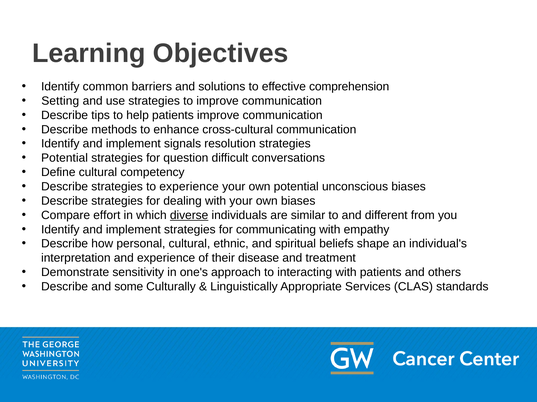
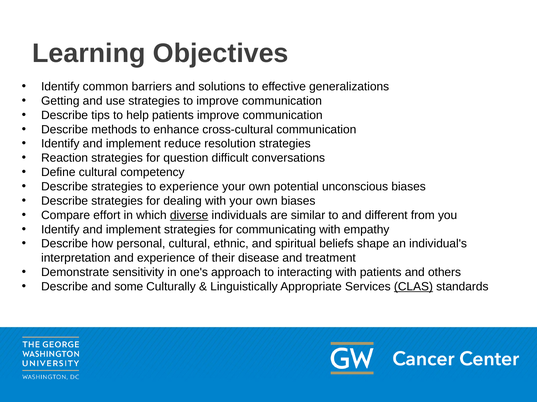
comprehension: comprehension -> generalizations
Setting: Setting -> Getting
signals: signals -> reduce
Potential at (65, 158): Potential -> Reaction
CLAS underline: none -> present
